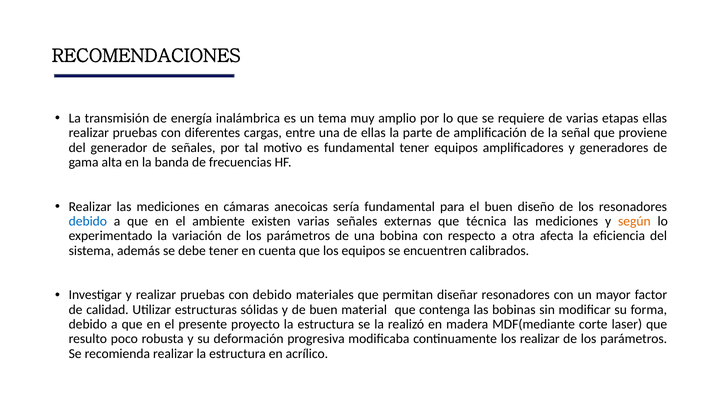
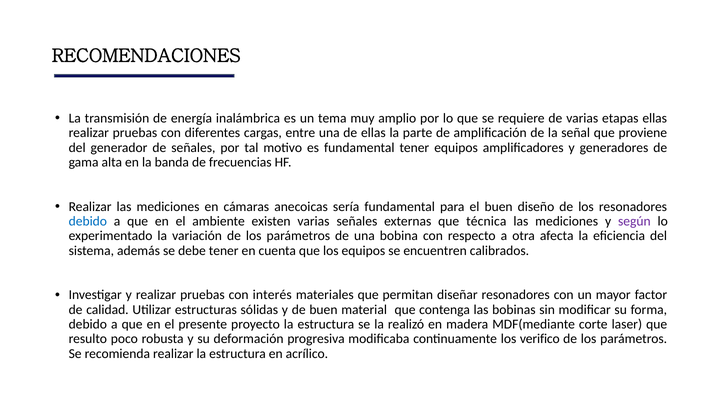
según colour: orange -> purple
con debido: debido -> interés
los realizar: realizar -> verifico
